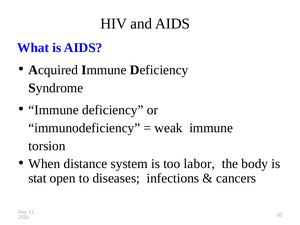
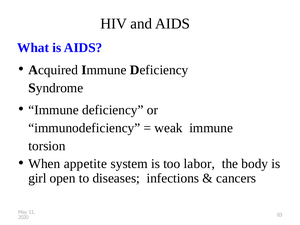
distance: distance -> appetite
stat: stat -> girl
